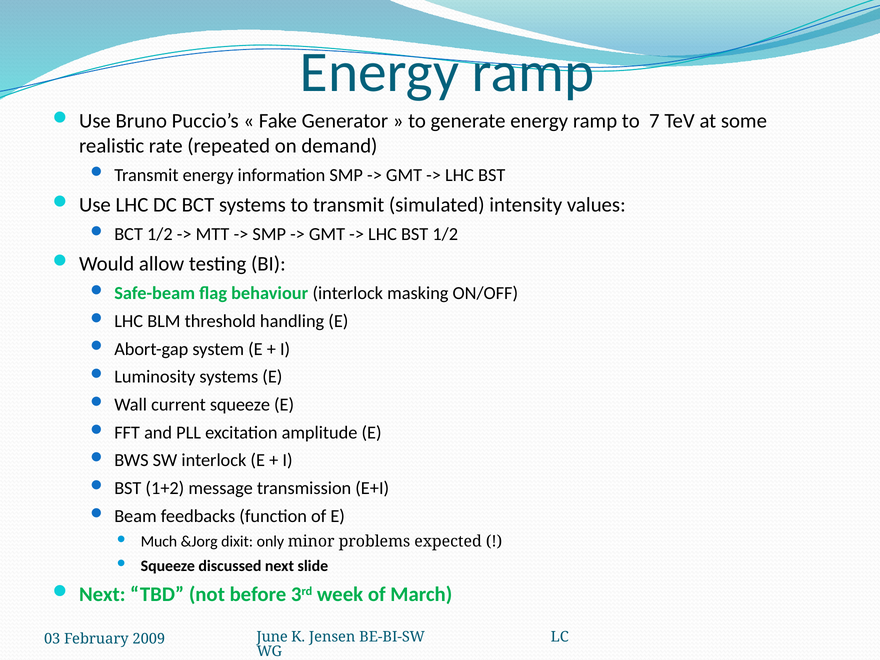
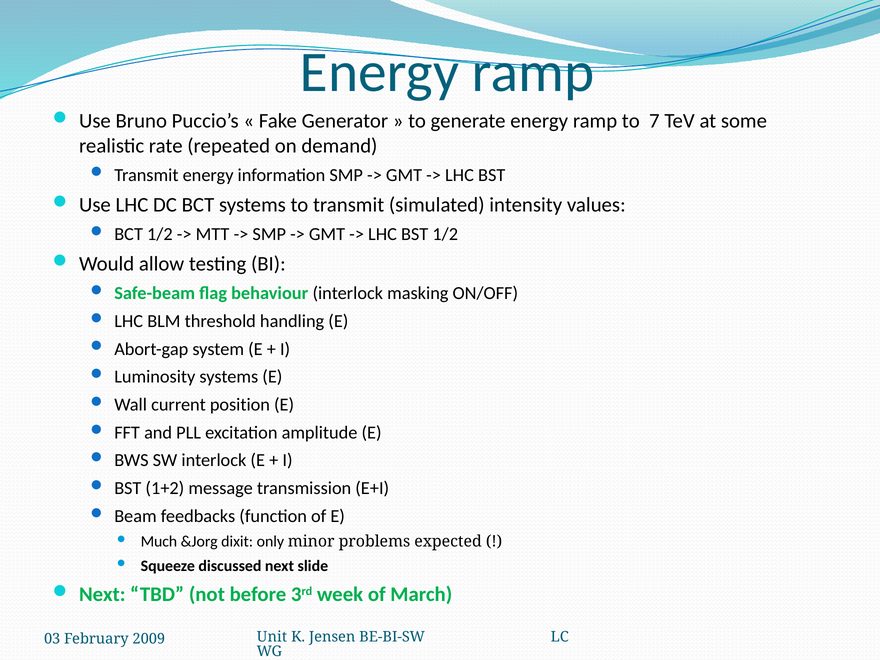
current squeeze: squeeze -> position
June: June -> Unit
